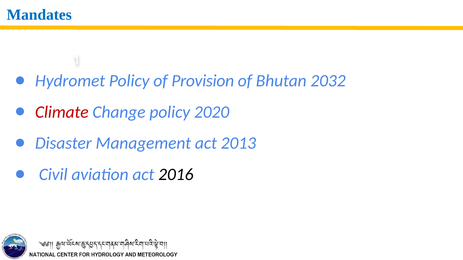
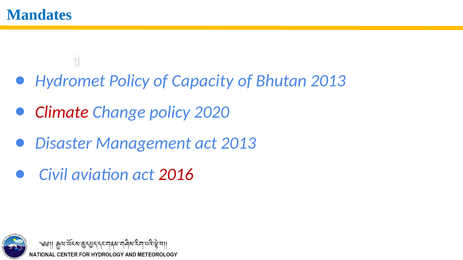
Provision: Provision -> Capacity
Bhutan 2032: 2032 -> 2013
2016 colour: black -> red
